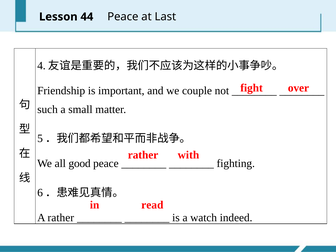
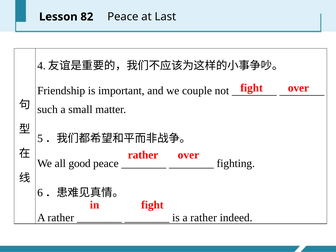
44: 44 -> 82
rather with: with -> over
in read: read -> fight
is a watch: watch -> rather
